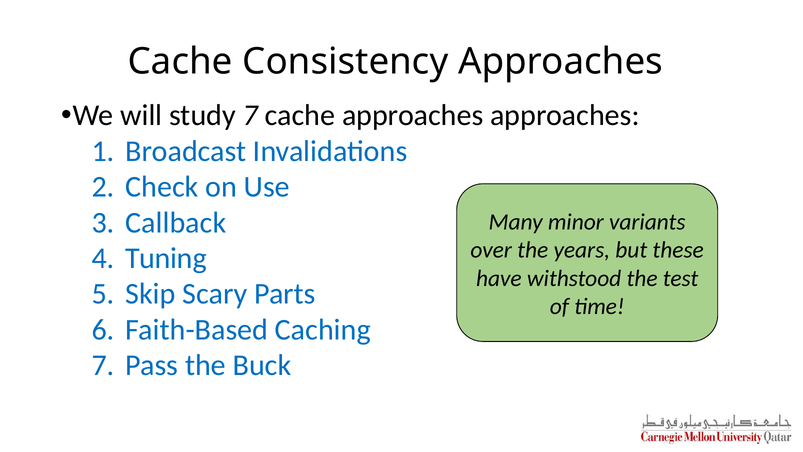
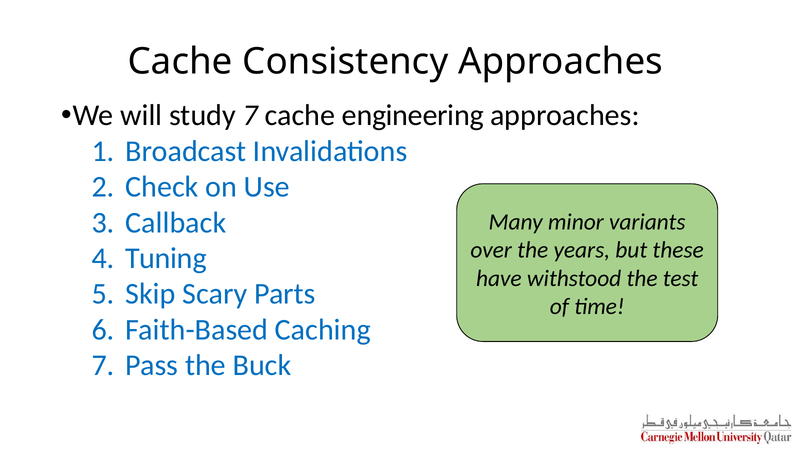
cache approaches: approaches -> engineering
